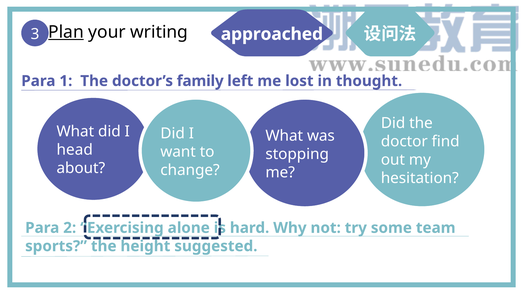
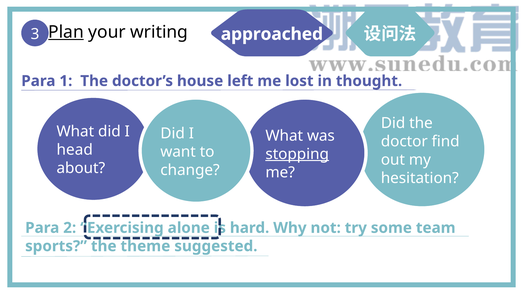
family: family -> house
stopping underline: none -> present
height: height -> theme
